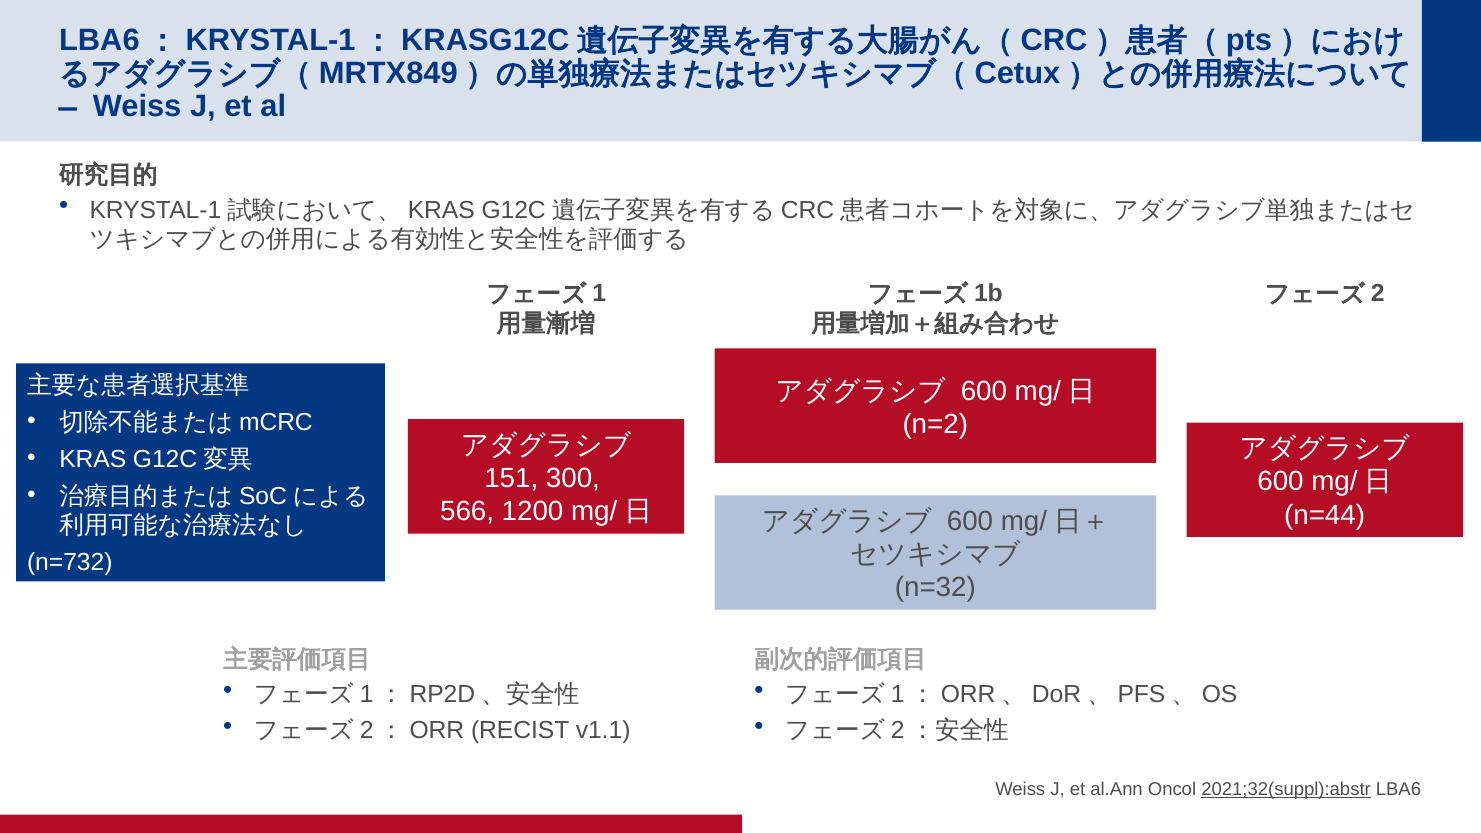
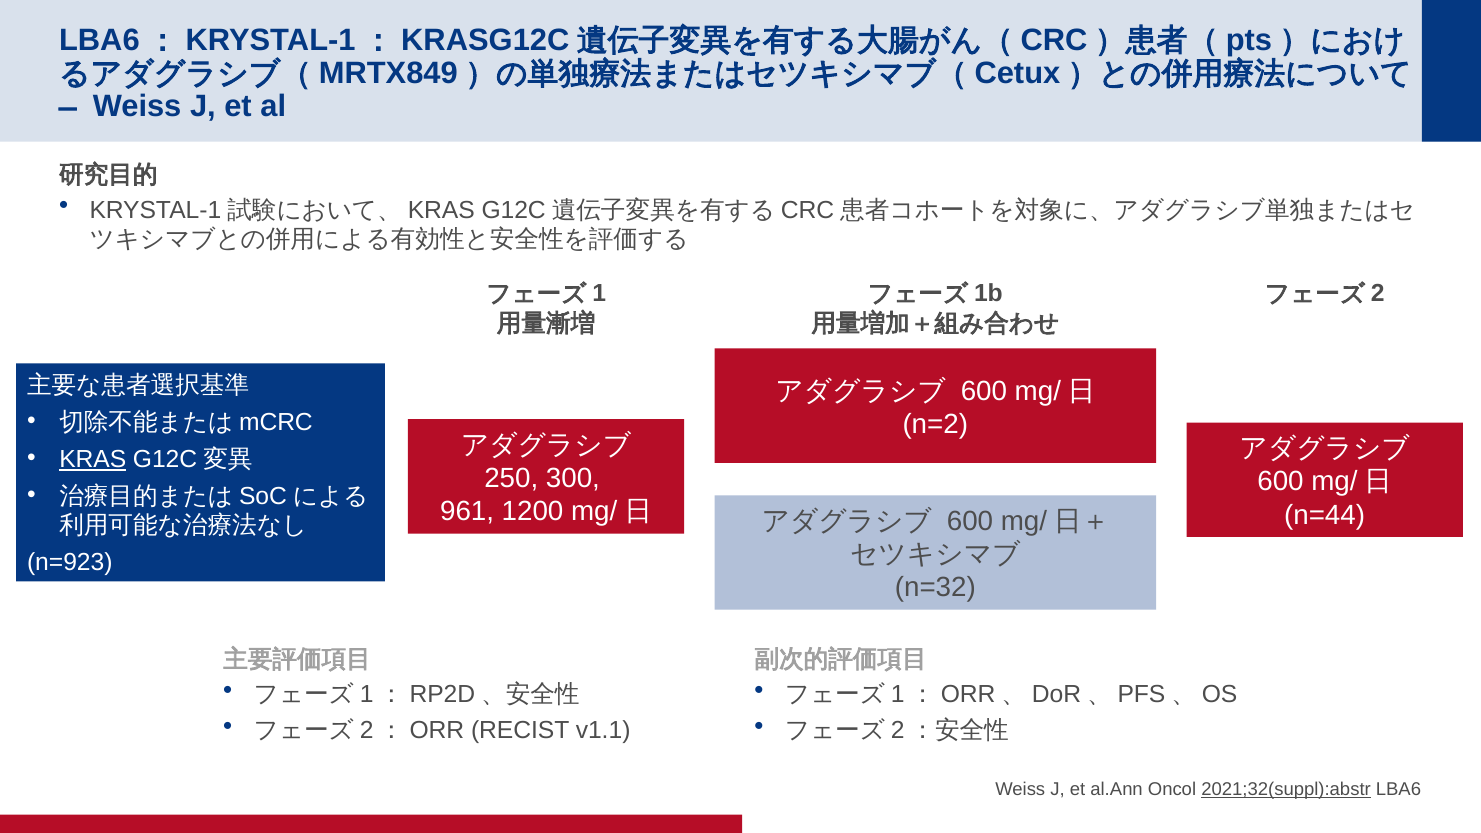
KRAS underline: none -> present
151: 151 -> 250
566: 566 -> 961
n=732: n=732 -> n=923
